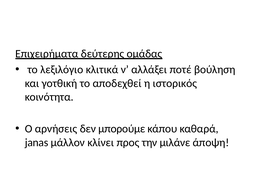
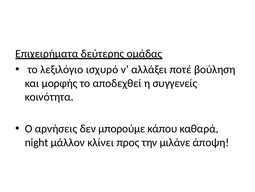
κλιτικά: κλιτικά -> ισχυρό
γοτθική: γοτθική -> μορφής
ιστορικός: ιστορικός -> συγγενείς
janas: janas -> night
